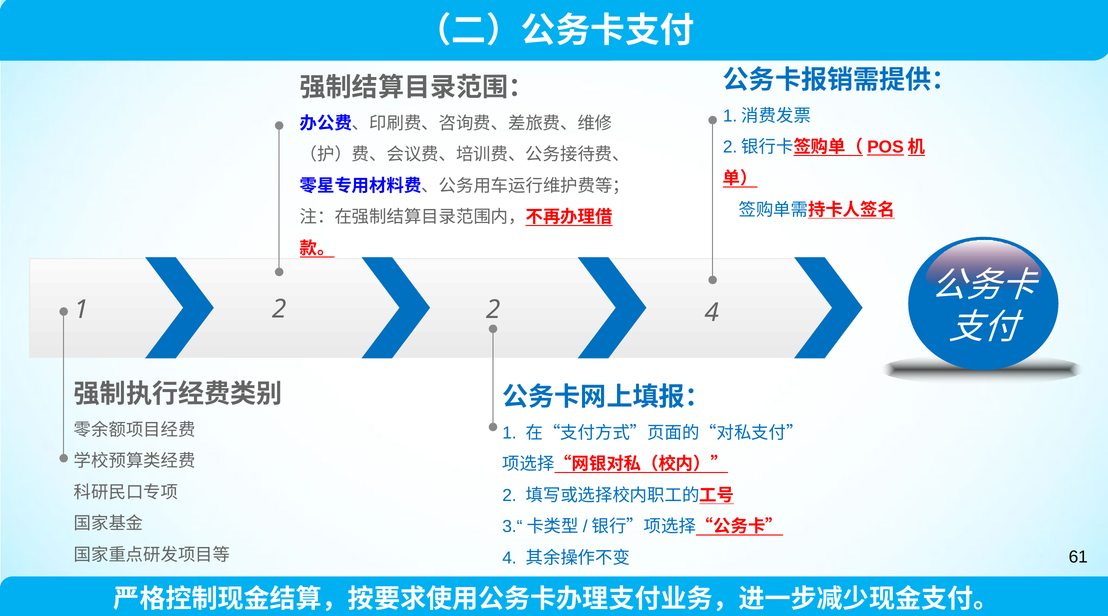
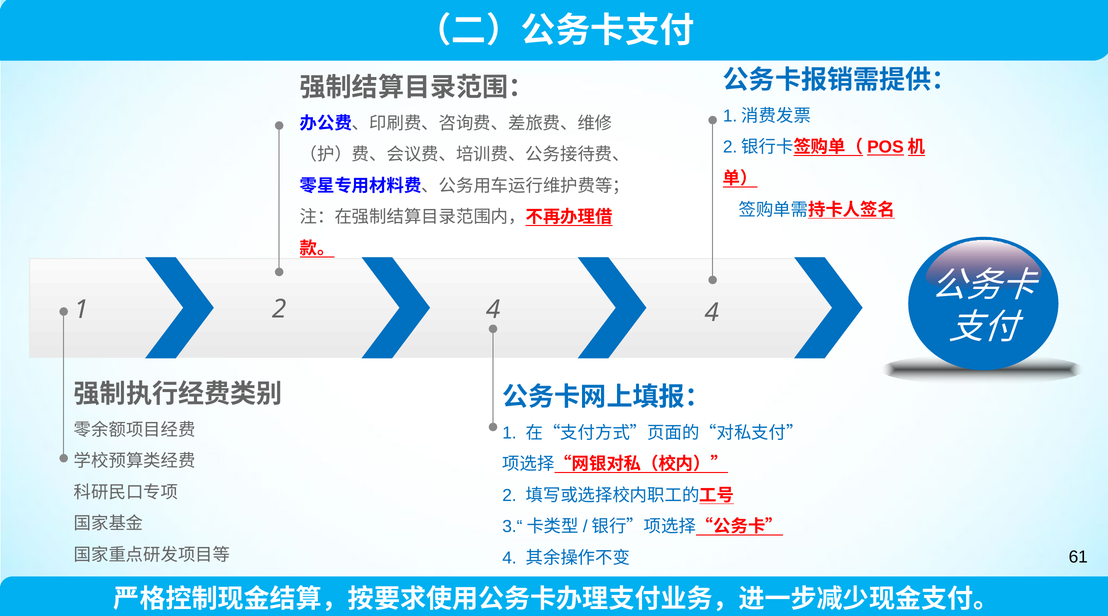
2 2: 2 -> 4
